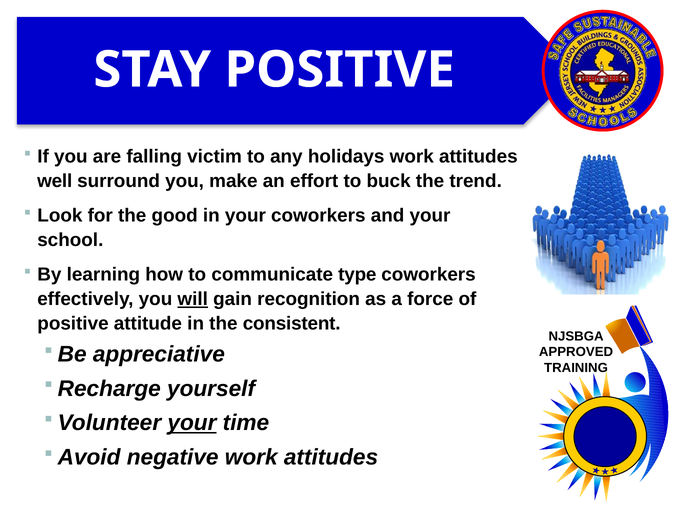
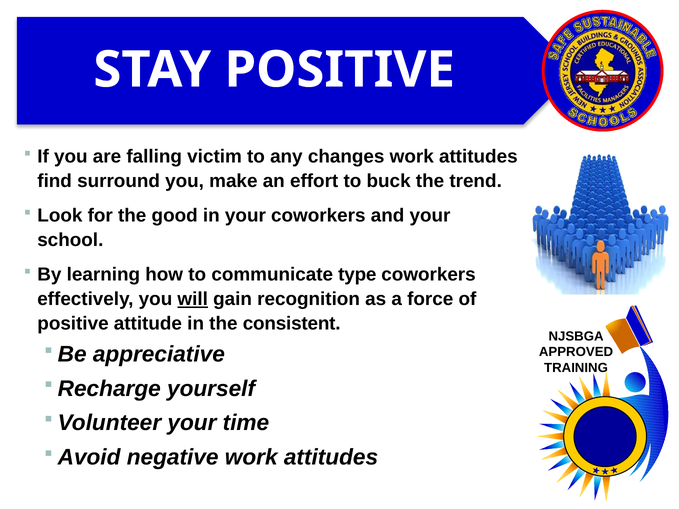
holidays: holidays -> changes
well: well -> find
your at (192, 423) underline: present -> none
